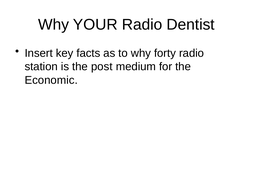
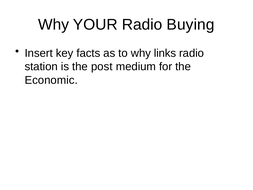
Dentist: Dentist -> Buying
forty: forty -> links
